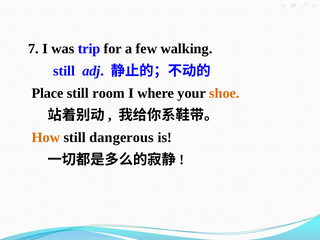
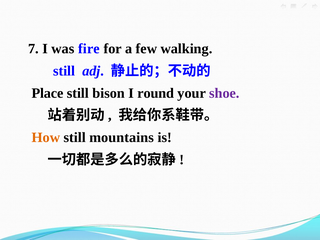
trip: trip -> fire
room: room -> bison
where: where -> round
shoe colour: orange -> purple
dangerous: dangerous -> mountains
